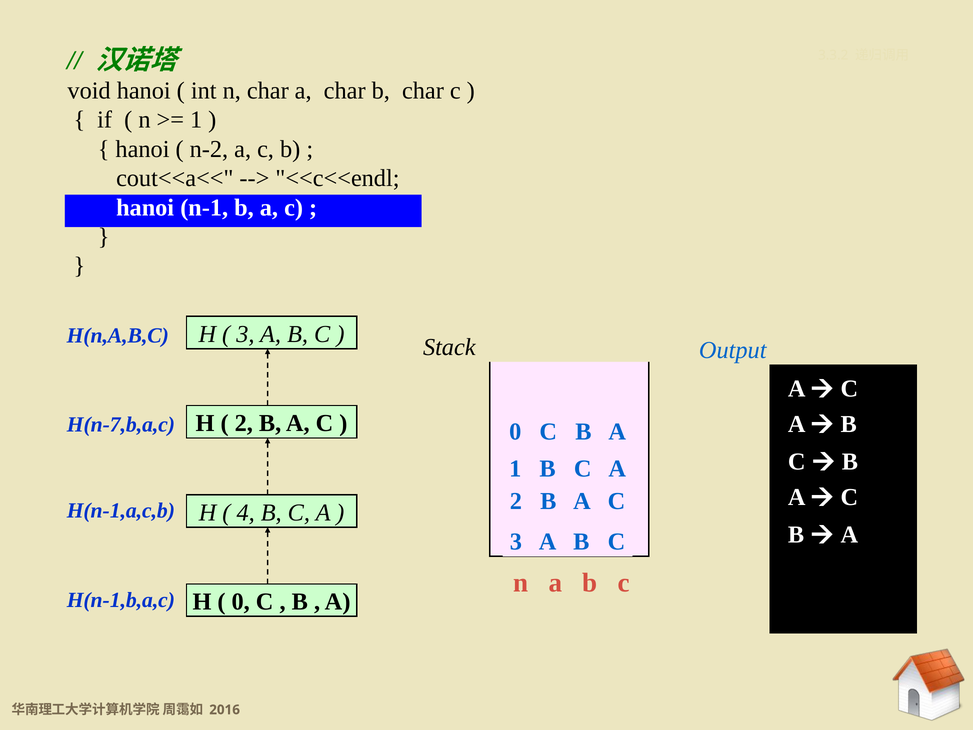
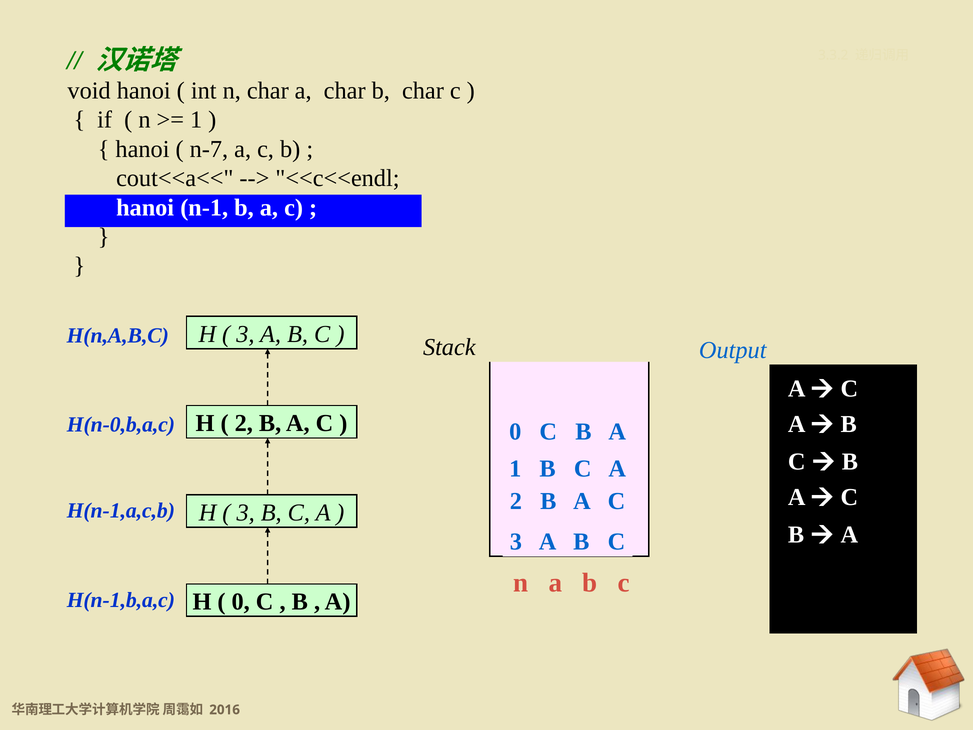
n-2: n-2 -> n-7
H(n-7,b,a,c: H(n-7,b,a,c -> H(n-0,b,a,c
4 at (246, 513): 4 -> 3
